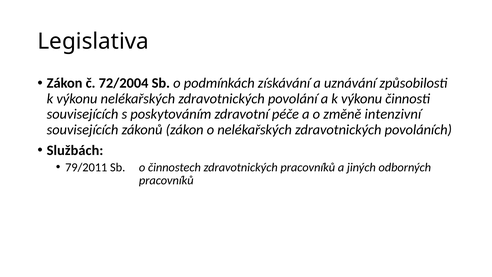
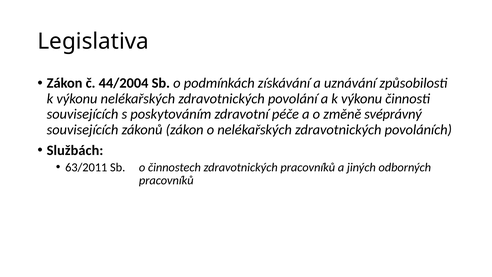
72/2004: 72/2004 -> 44/2004
intenzivní: intenzivní -> svéprávný
79/2011: 79/2011 -> 63/2011
